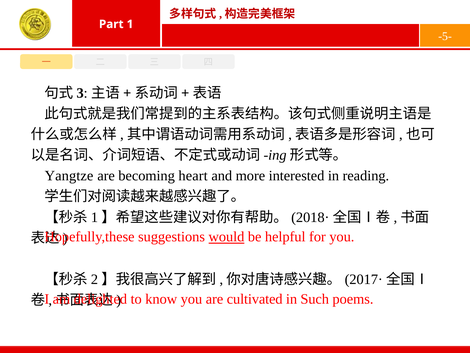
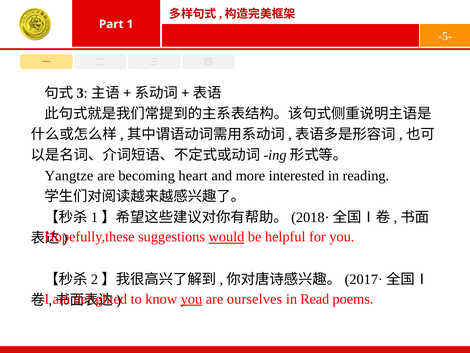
you at (191, 299) underline: none -> present
cultivated: cultivated -> ourselves
Such: Such -> Read
